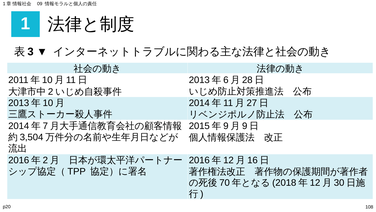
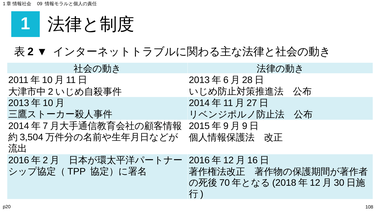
3 at (31, 52): 3 -> 2
